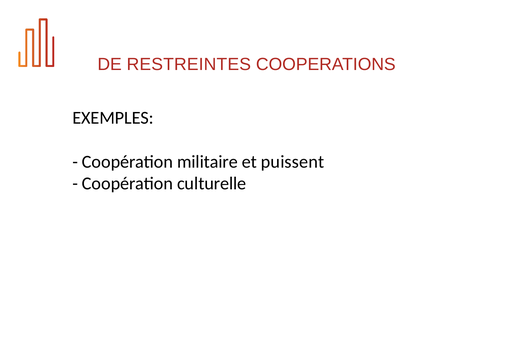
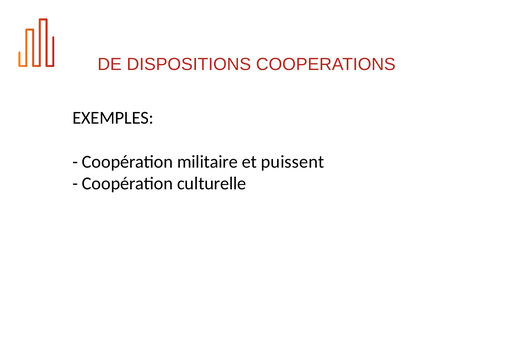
RESTREINTES: RESTREINTES -> DISPOSITIONS
